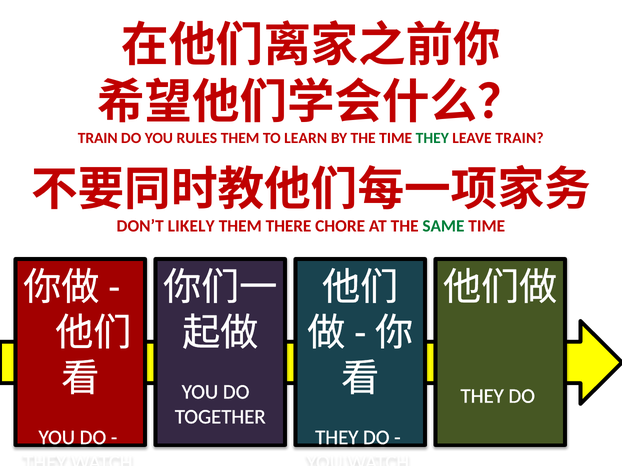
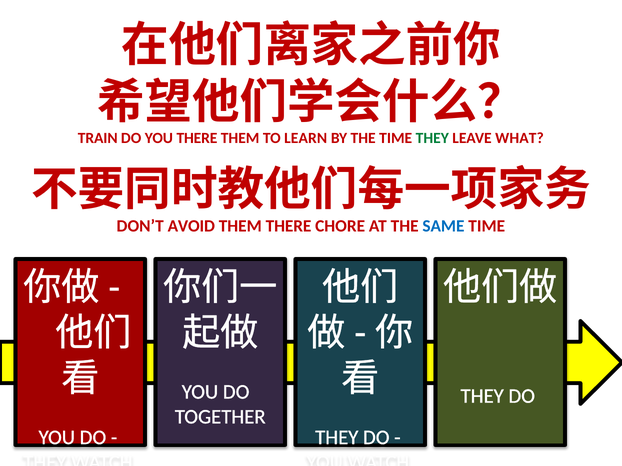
YOU RULES: RULES -> THERE
LEAVE TRAIN: TRAIN -> WHAT
LIKELY: LIKELY -> AVOID
SAME colour: green -> blue
